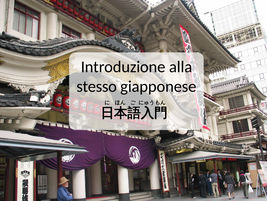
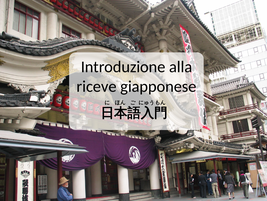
stesso: stesso -> riceve
